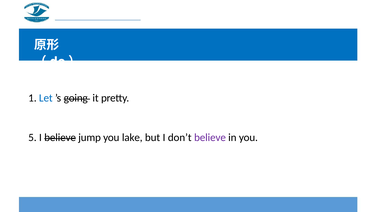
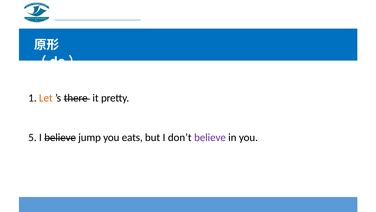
Let colour: blue -> orange
going: going -> there
lake: lake -> eats
